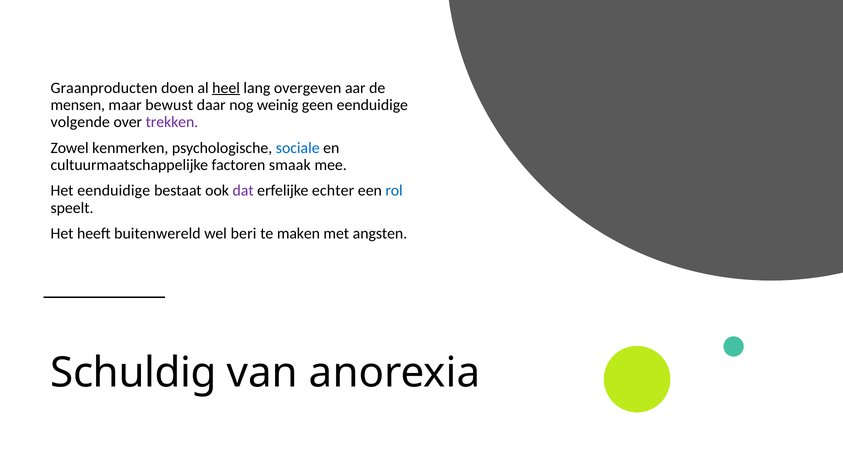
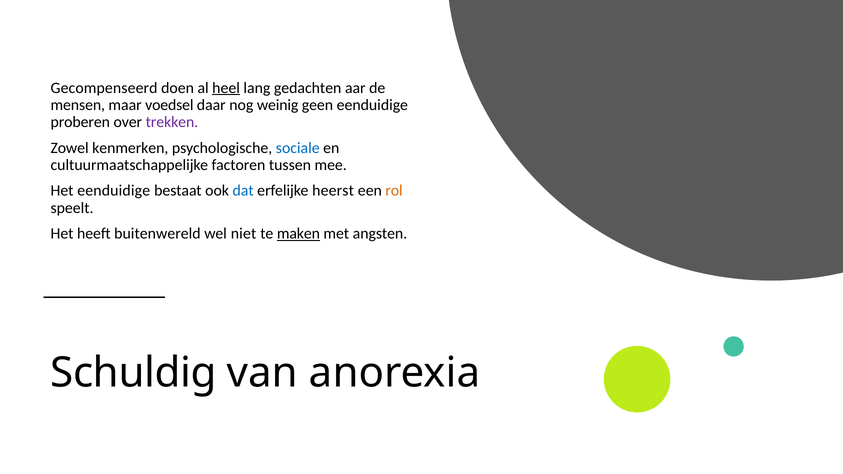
Graanproducten: Graanproducten -> Gecompenseerd
overgeven: overgeven -> gedachten
bewust: bewust -> voedsel
volgende: volgende -> proberen
smaak: smaak -> tussen
dat colour: purple -> blue
echter: echter -> heerst
rol colour: blue -> orange
beri: beri -> niet
maken underline: none -> present
